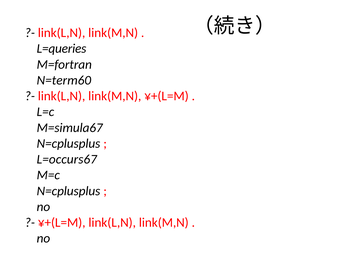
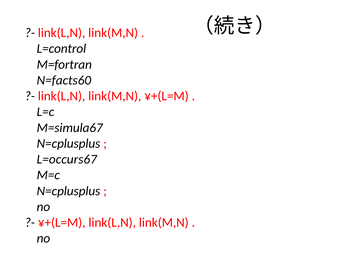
L=queries: L=queries -> L=control
N=term60: N=term60 -> N=facts60
